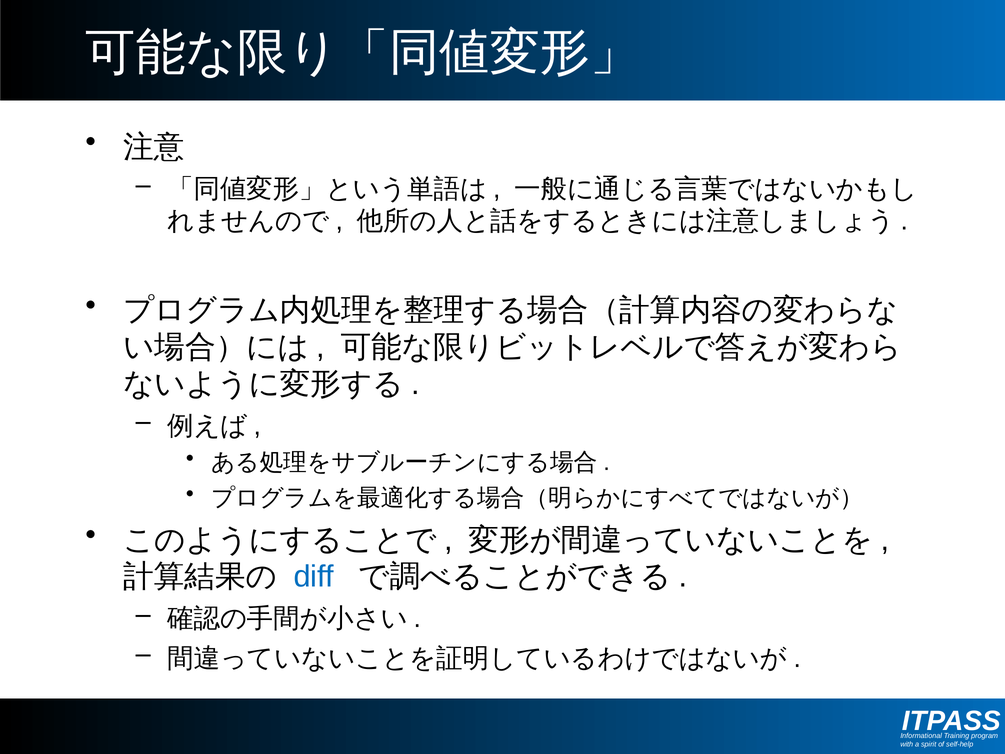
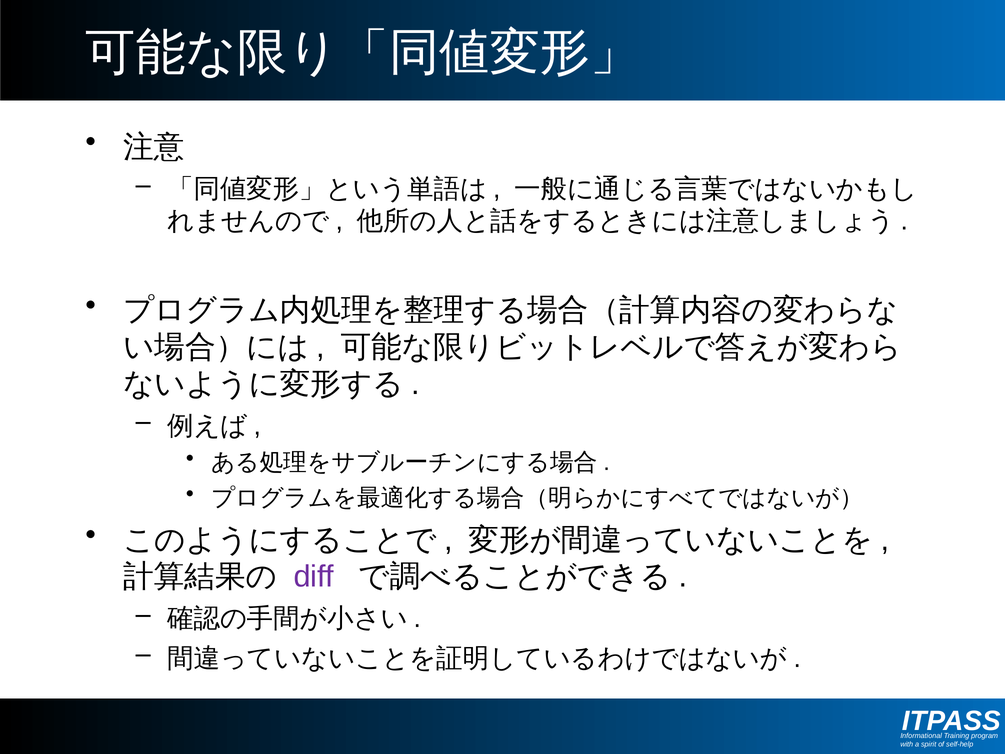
diff colour: blue -> purple
